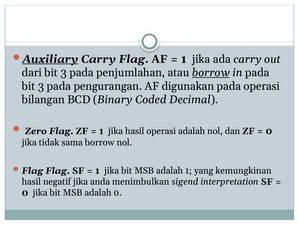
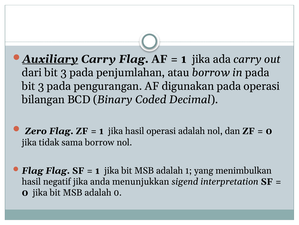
borrow at (211, 72) underline: present -> none
kemungkinan: kemungkinan -> menimbulkan
menimbulkan: menimbulkan -> menunjukkan
